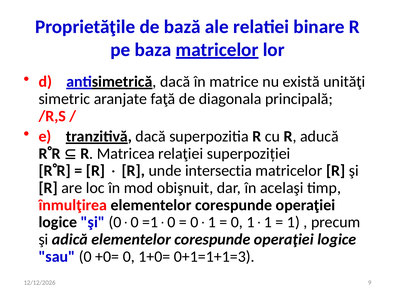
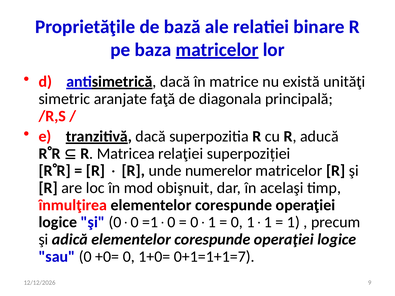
intersectia: intersectia -> numerelor
0+1=1+1=3: 0+1=1+1=3 -> 0+1=1+1=7
